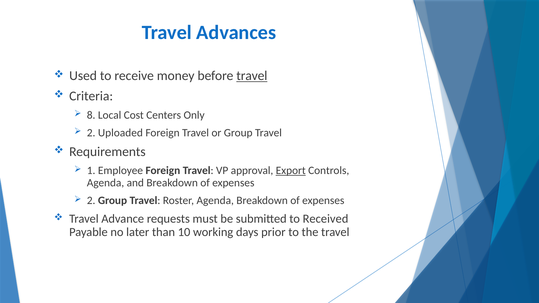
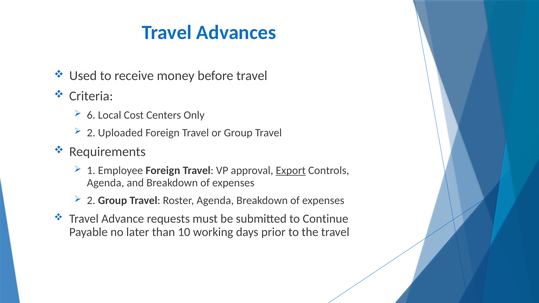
travel at (252, 76) underline: present -> none
8: 8 -> 6
Received: Received -> Continue
